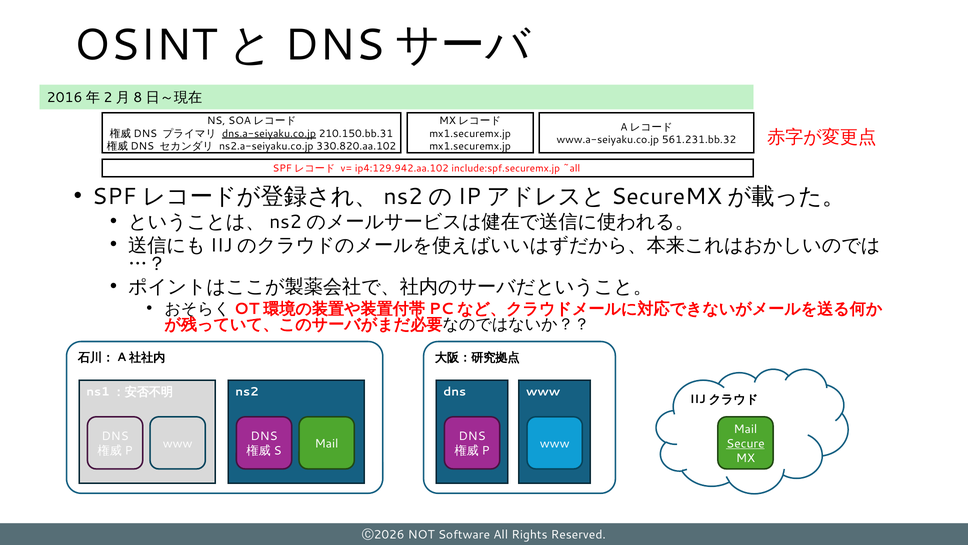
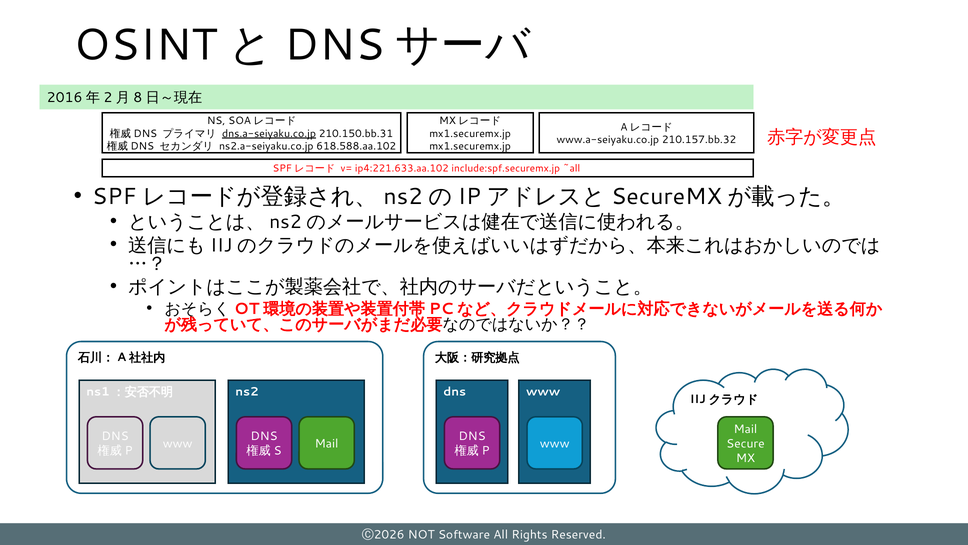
561.231.bb.32: 561.231.bb.32 -> 210.157.bb.32
330.820.aa.102: 330.820.aa.102 -> 618.588.aa.102
ip4:129.942.aa.102: ip4:129.942.aa.102 -> ip4:221.633.aa.102
Secure underline: present -> none
